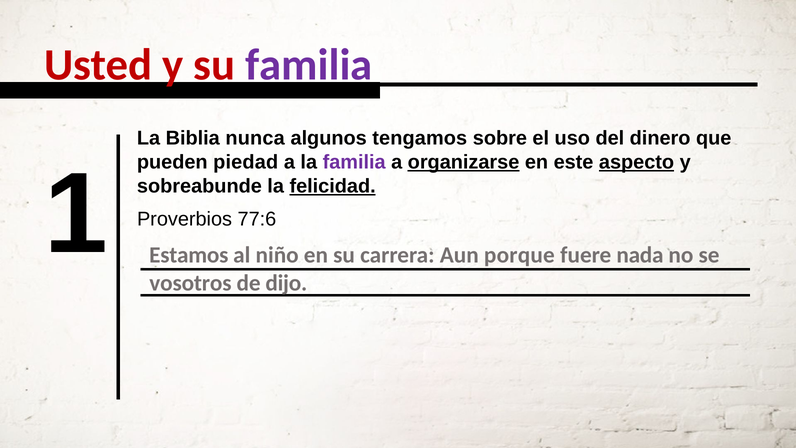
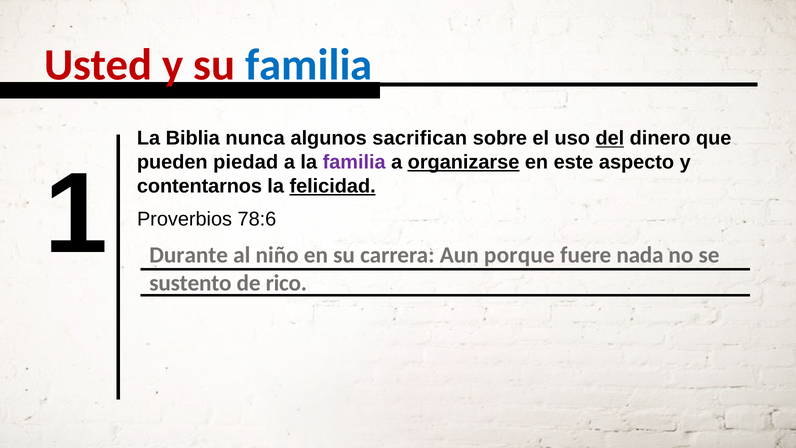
familia at (309, 65) colour: purple -> blue
tengamos: tengamos -> sacrifican
del underline: none -> present
aspecto underline: present -> none
Estamos: Estamos -> Durante
sobreabunde: sobreabunde -> contentarnos
77:6: 77:6 -> 78:6
vosotros: vosotros -> sustento
dijo: dijo -> rico
